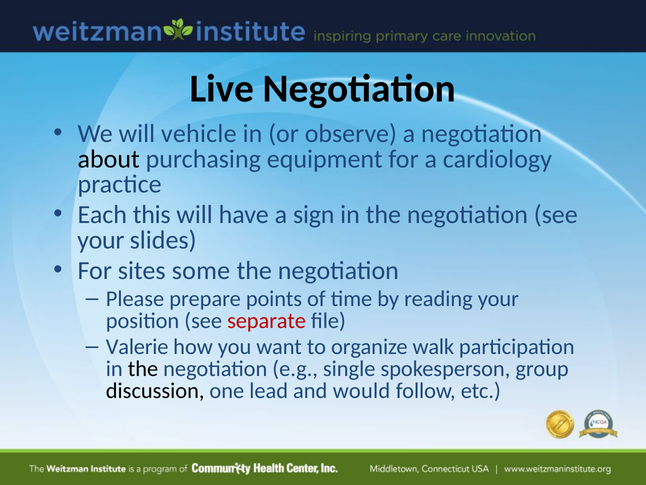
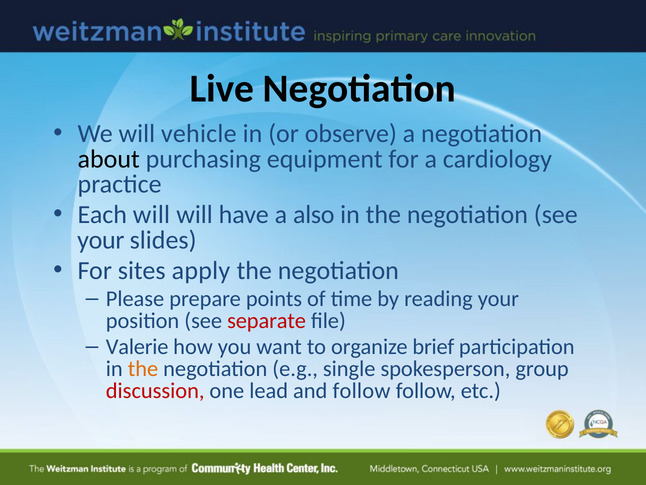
Each this: this -> will
sign: sign -> also
some: some -> apply
walk: walk -> brief
the at (143, 368) colour: black -> orange
discussion colour: black -> red
and would: would -> follow
